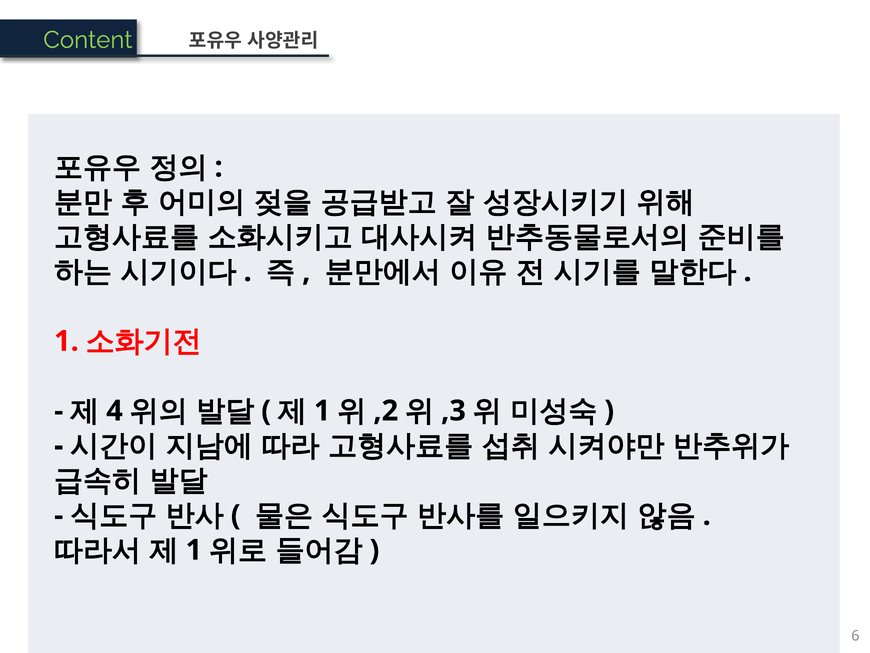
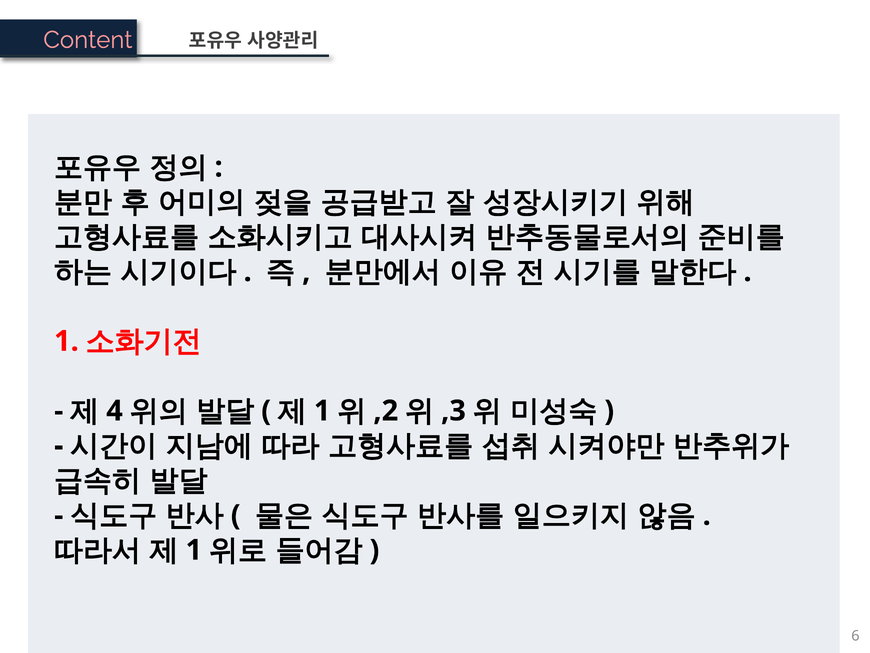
Content colour: light green -> pink
